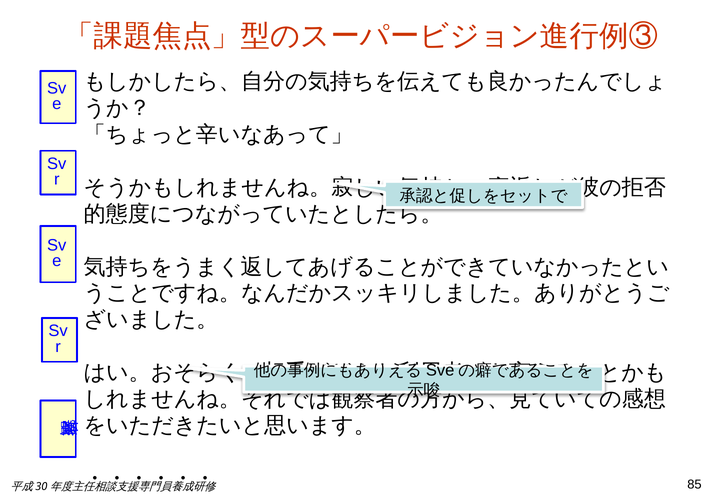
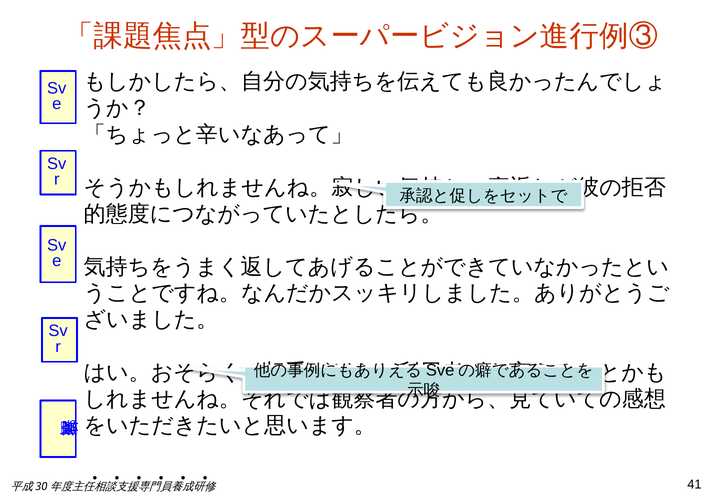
85: 85 -> 41
